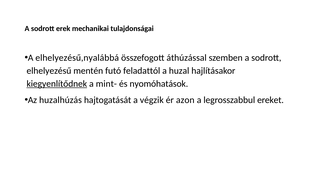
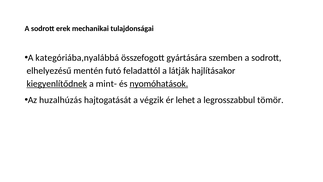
elhelyezésű,nyalábbá: elhelyezésű,nyalábbá -> kategóriába,nyalábbá
áthúzással: áthúzással -> gyártására
huzal: huzal -> látják
nyomóhatások underline: none -> present
azon: azon -> lehet
ereket: ereket -> tömör
